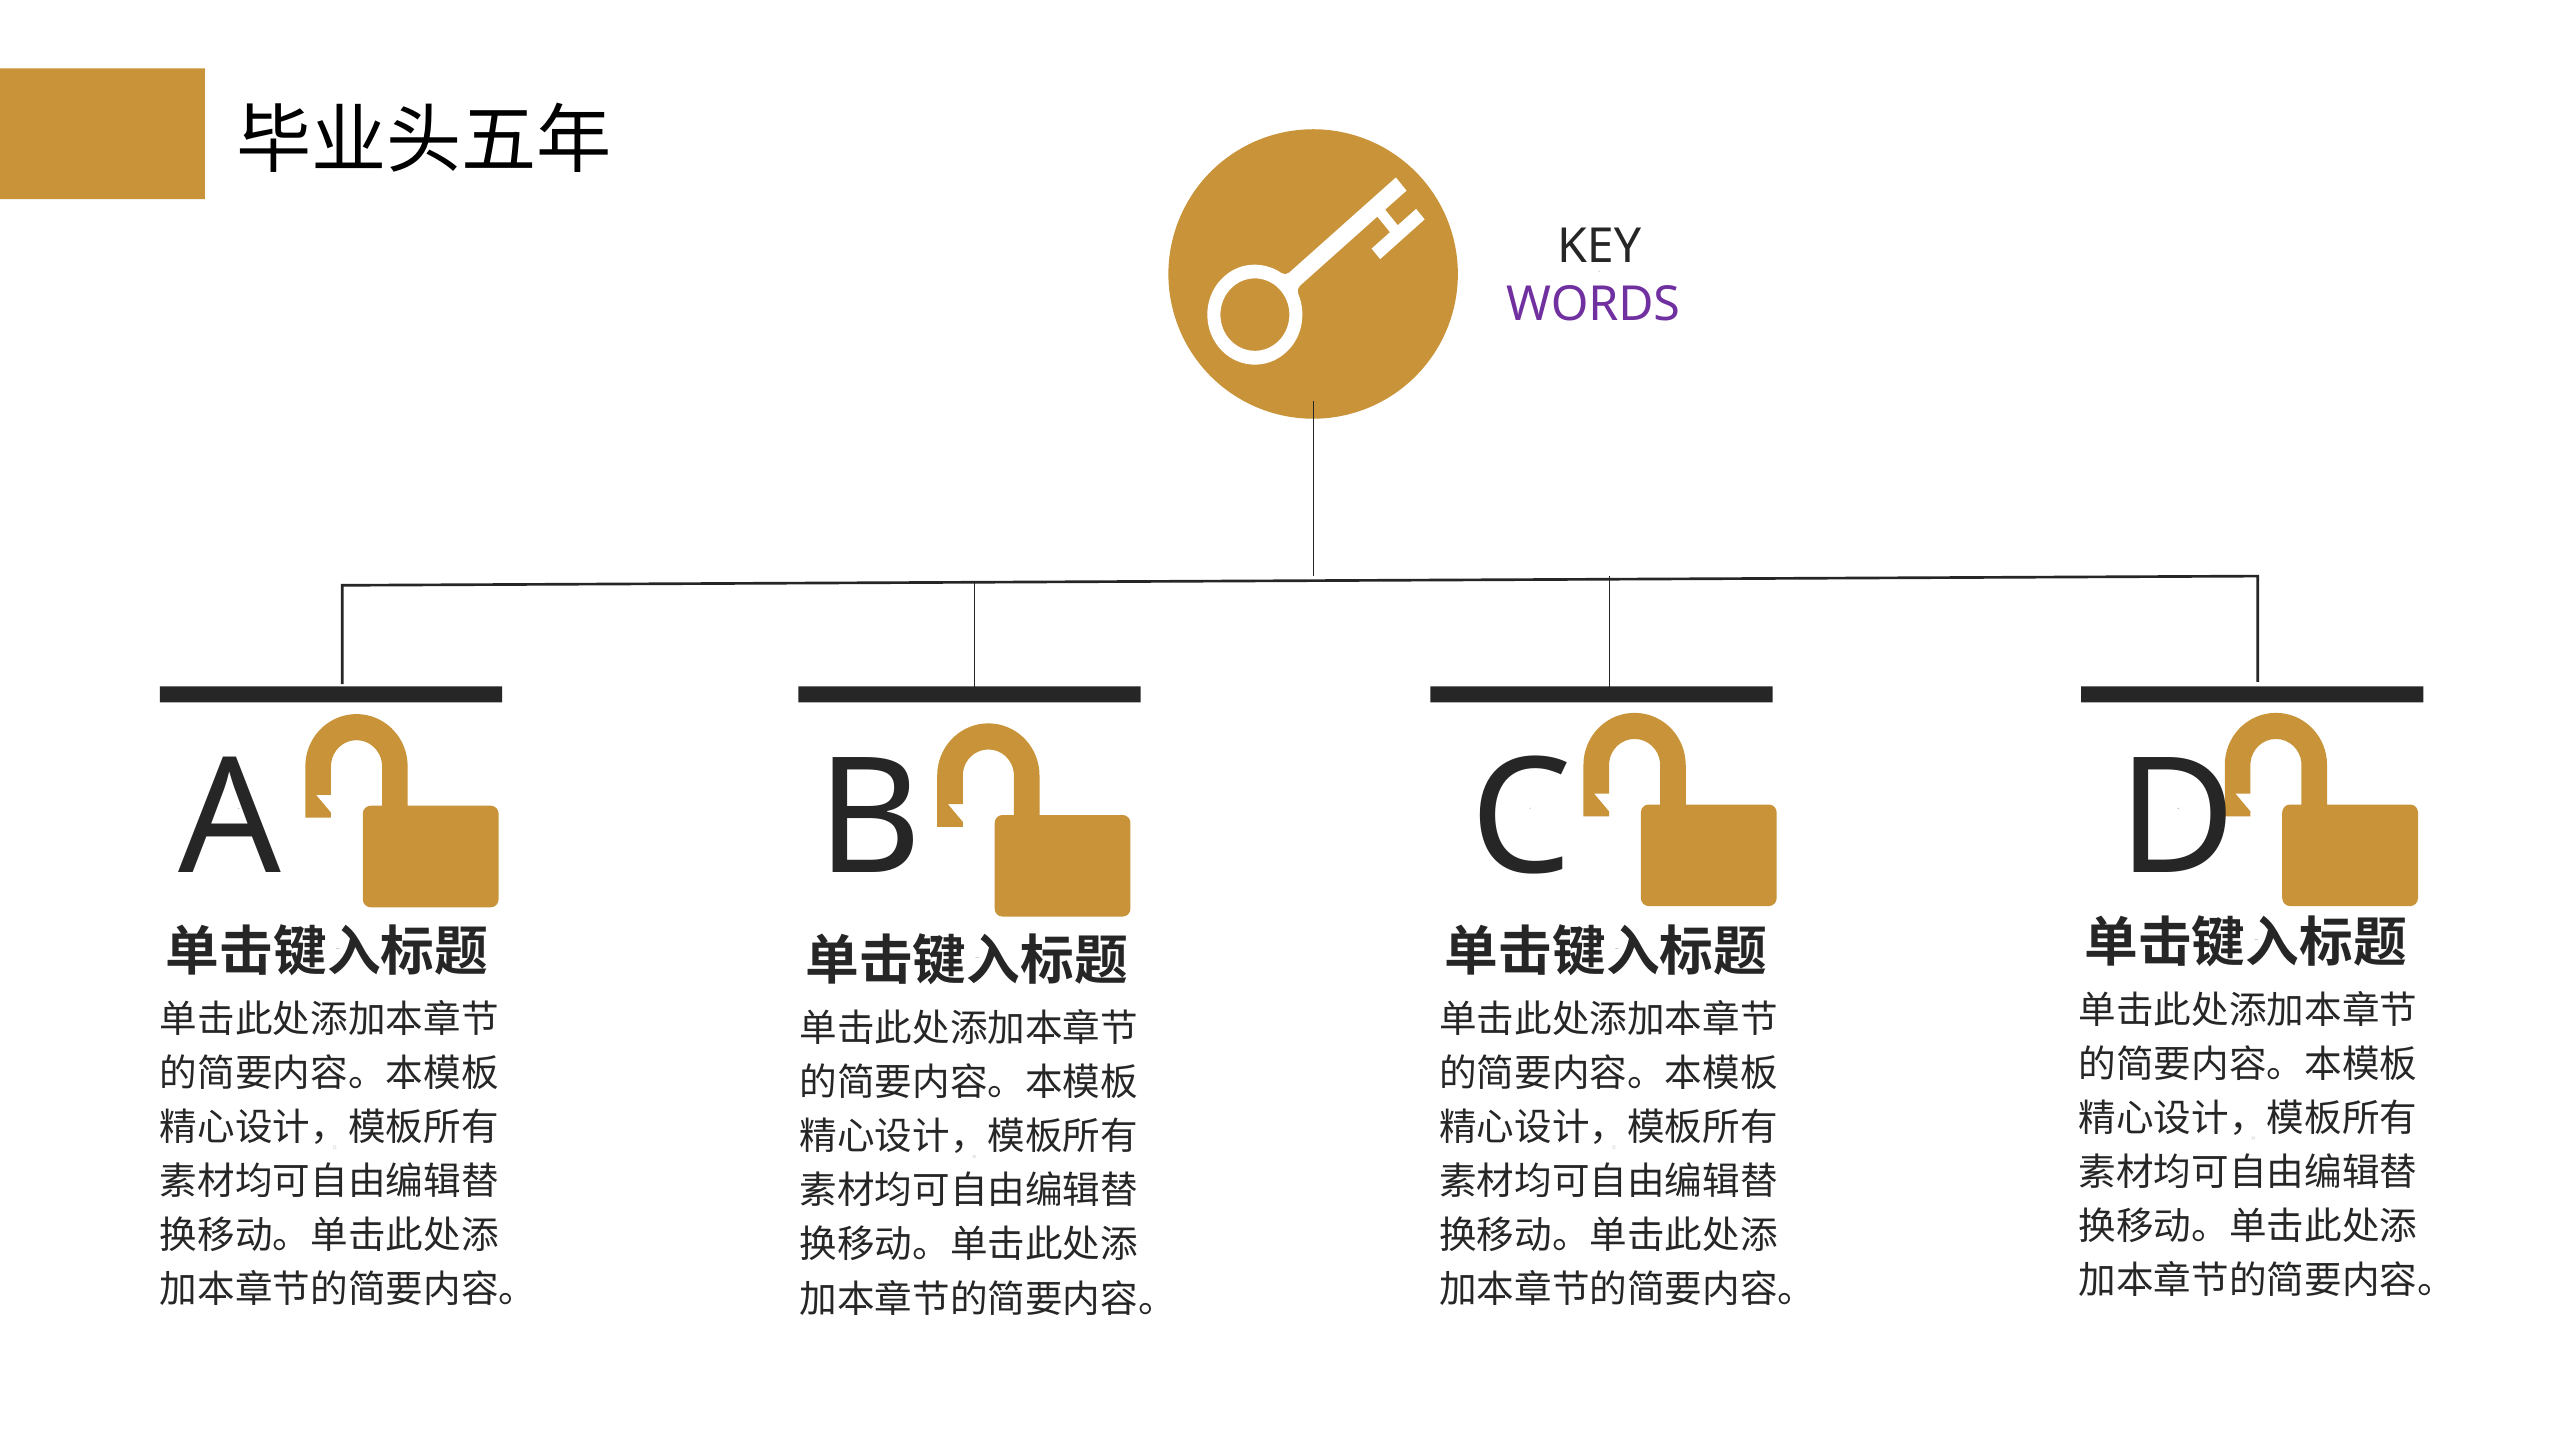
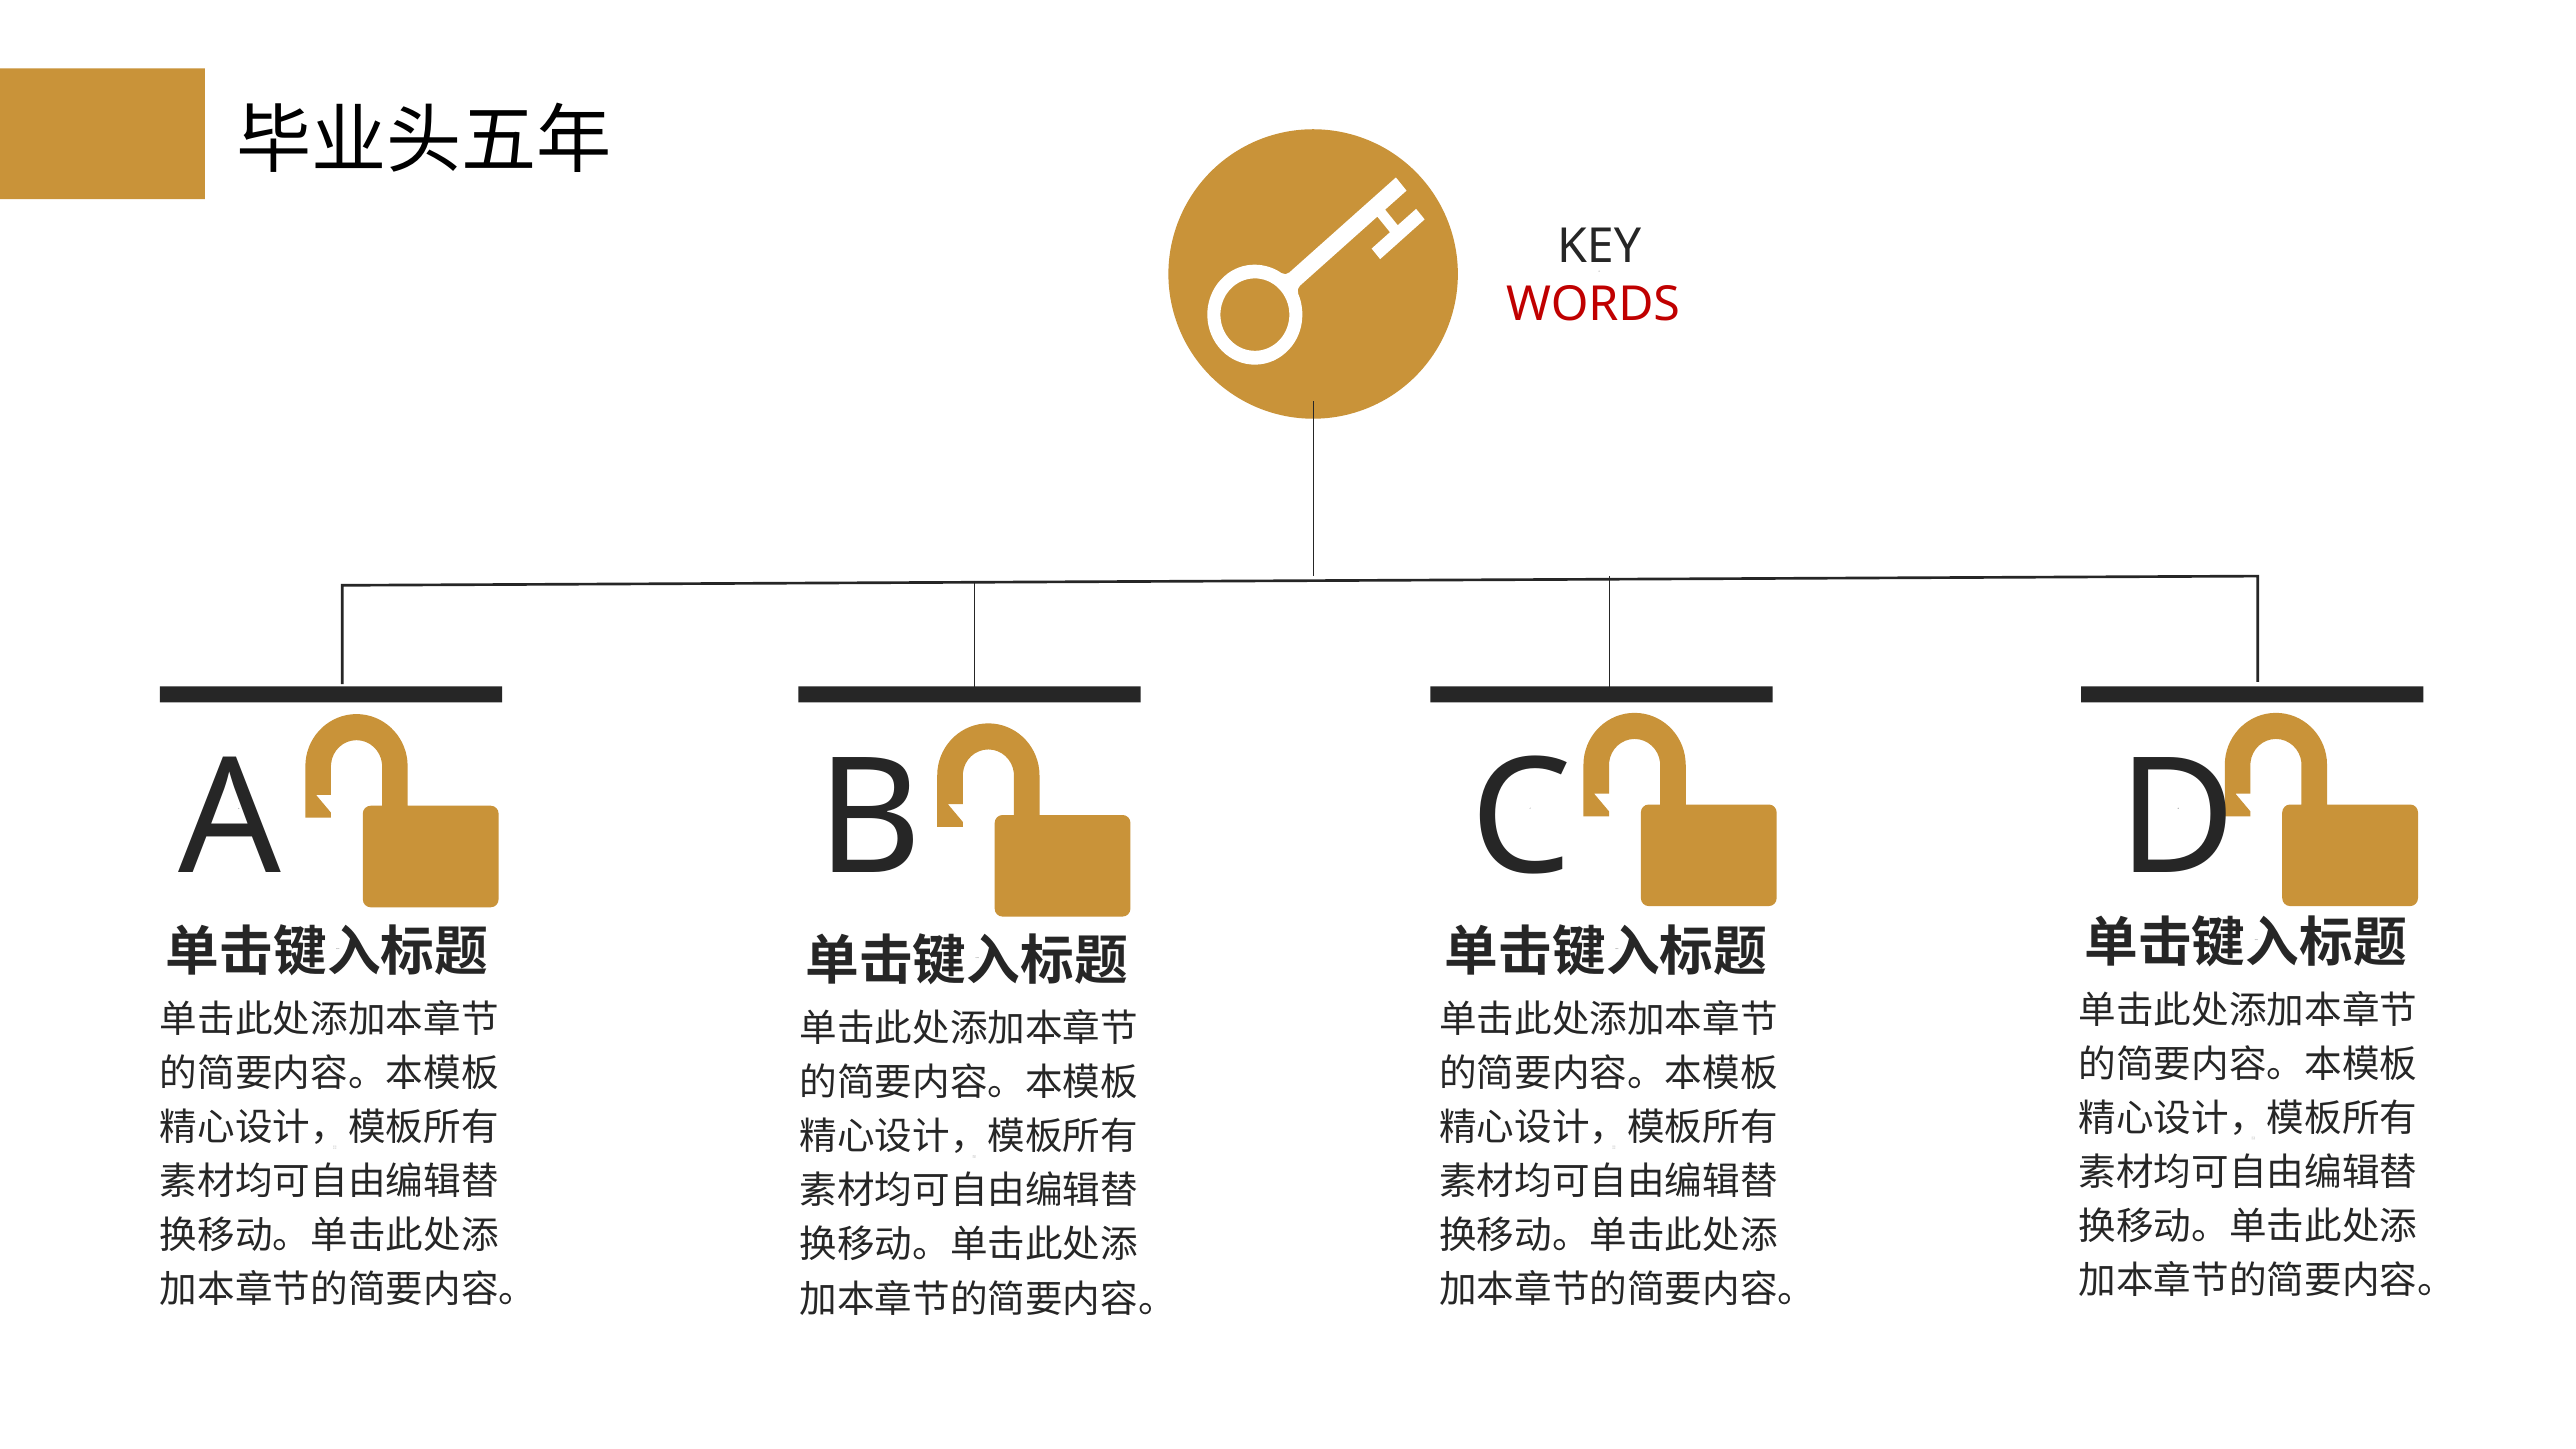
WORDS at (1593, 304) colour: purple -> red
